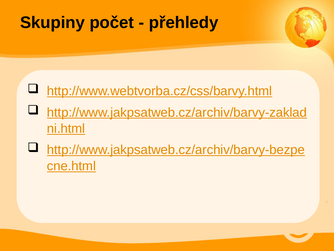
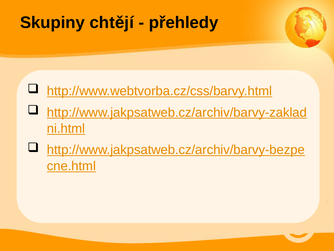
počet: počet -> chtějí
